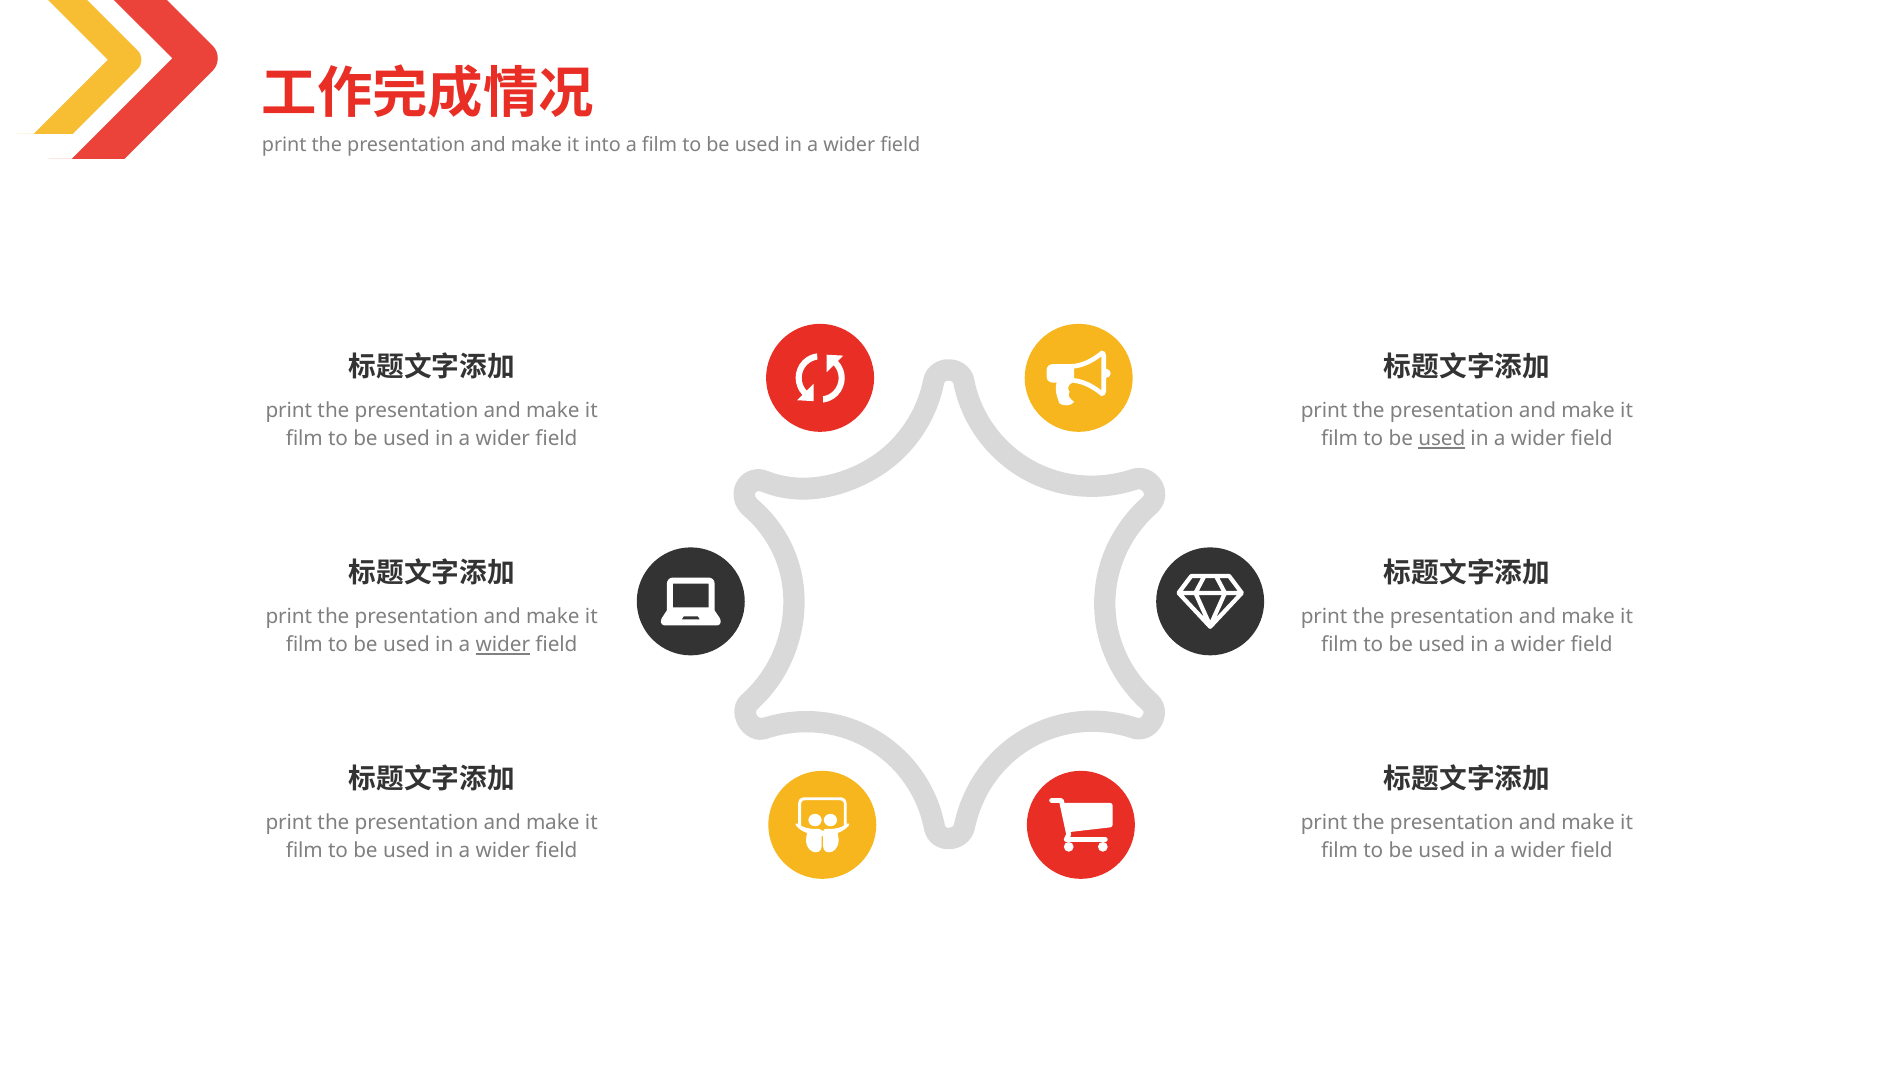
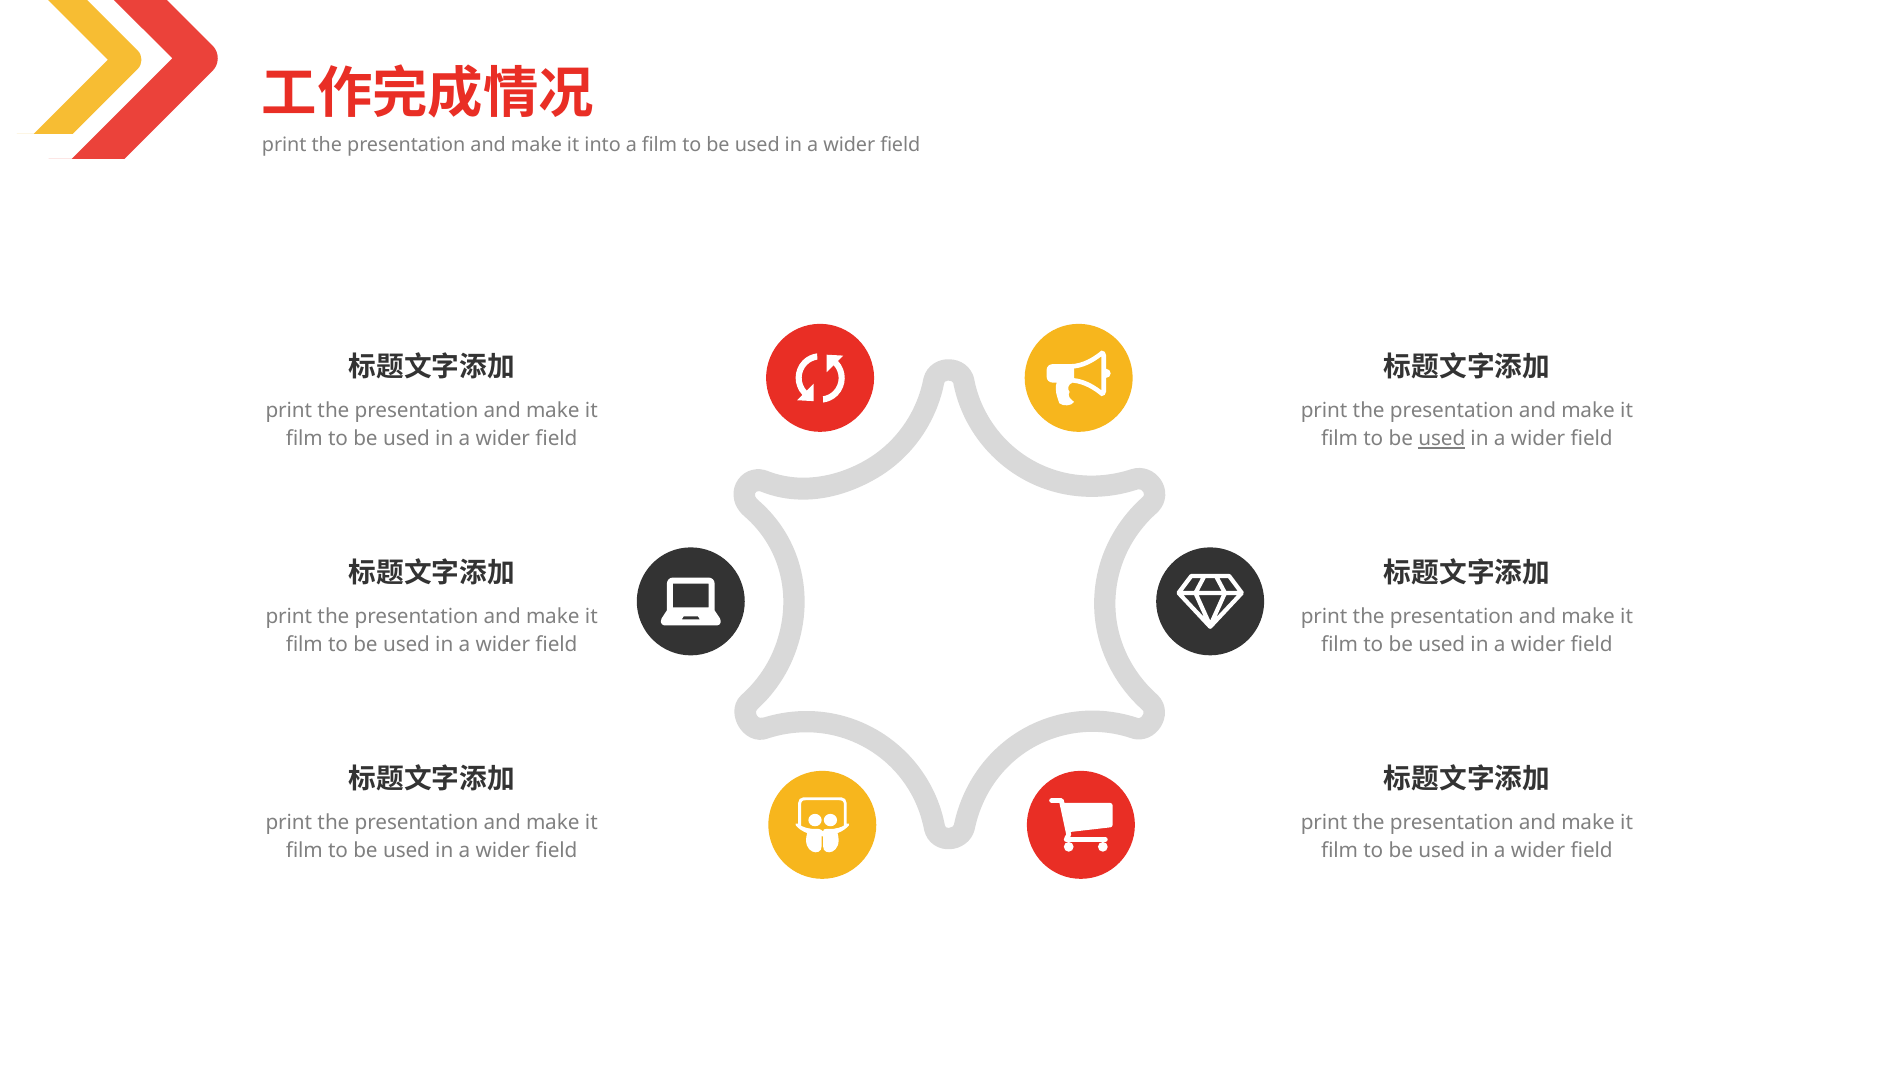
wider at (503, 645) underline: present -> none
